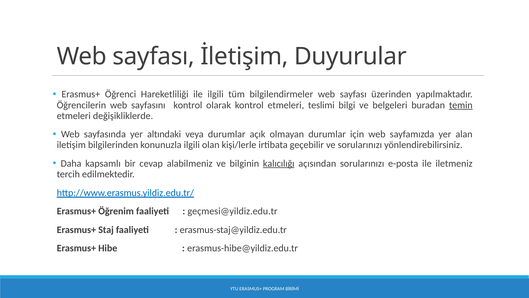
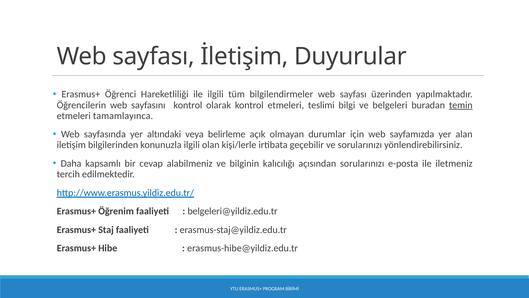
değişikliklerde: değişikliklerde -> tamamlayınca
veya durumlar: durumlar -> belirleme
kalıcılığı underline: present -> none
geçmesi@yildiz.edu.tr: geçmesi@yildiz.edu.tr -> belgeleri@yildiz.edu.tr
